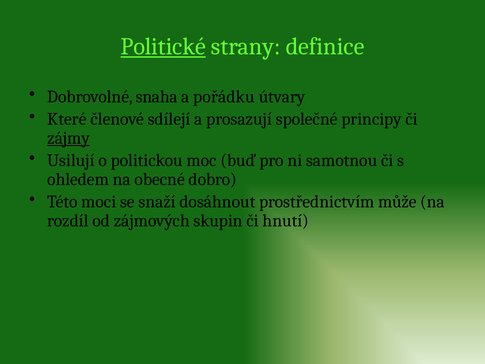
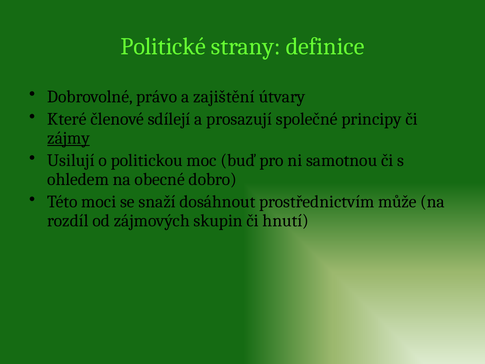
Politické underline: present -> none
snaha: snaha -> právo
pořádku: pořádku -> zajištění
